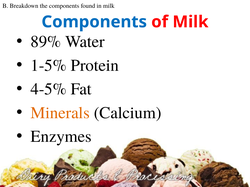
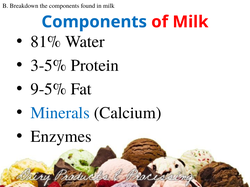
89%: 89% -> 81%
1-5%: 1-5% -> 3-5%
4-5%: 4-5% -> 9-5%
Minerals colour: orange -> blue
